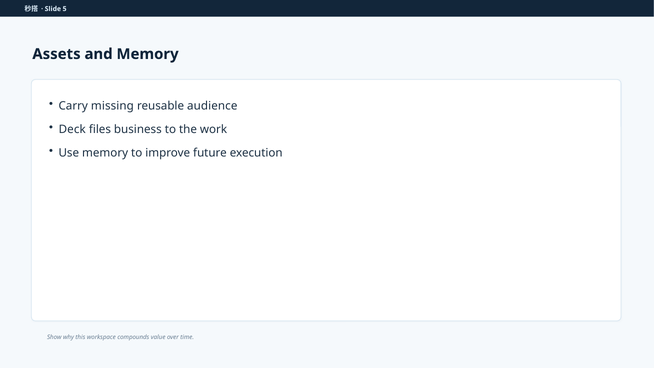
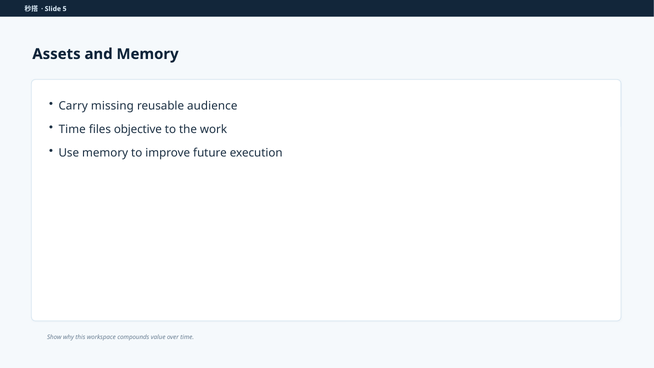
Deck at (72, 129): Deck -> Time
business: business -> objective
